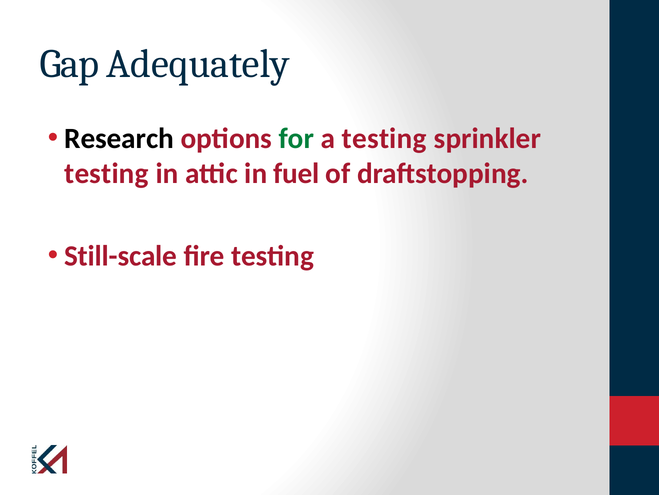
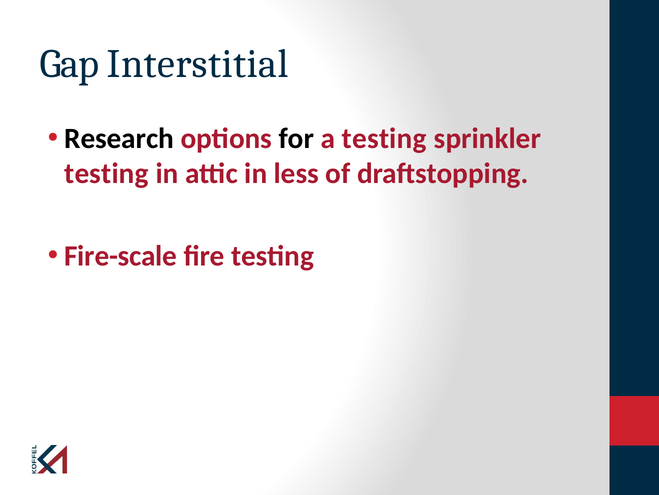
Adequately: Adequately -> Interstitial
for colour: green -> black
fuel: fuel -> less
Still-scale: Still-scale -> Fire-scale
